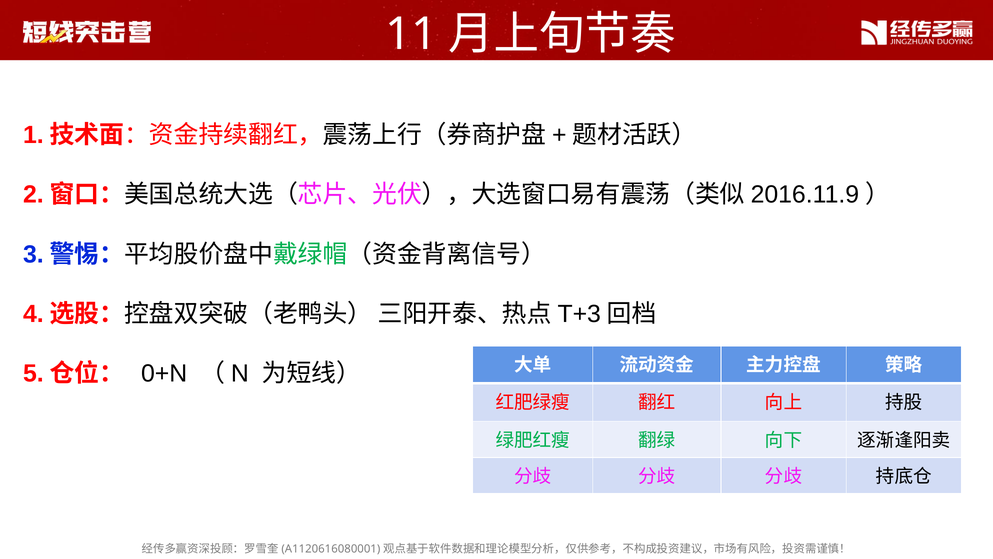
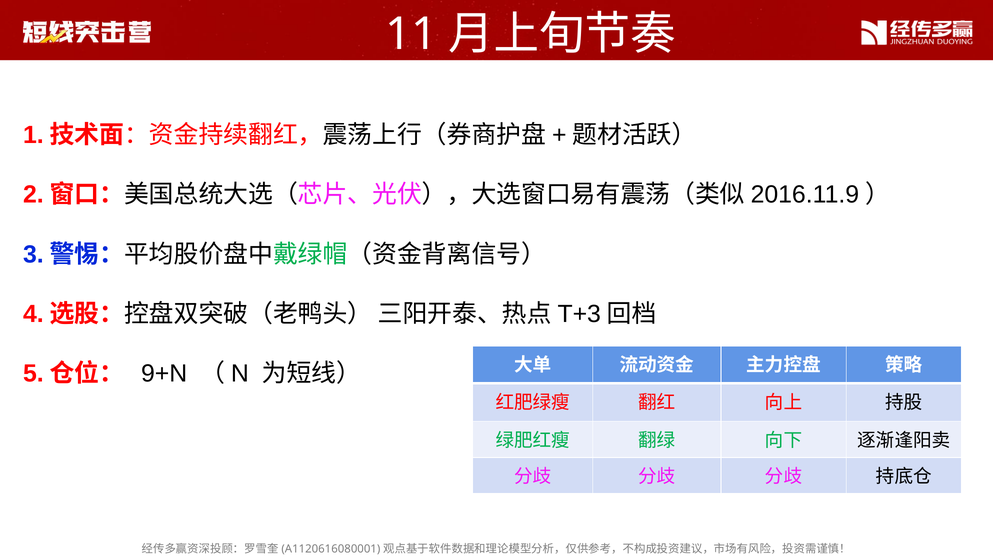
0+N: 0+N -> 9+N
